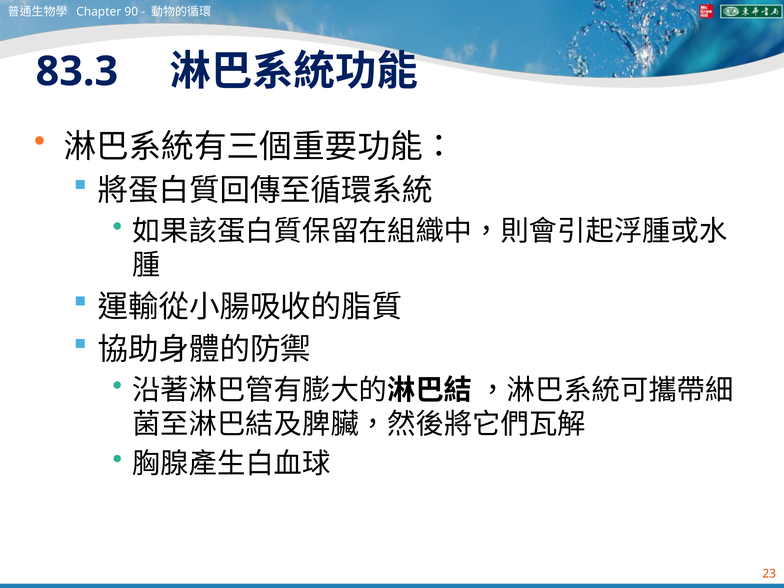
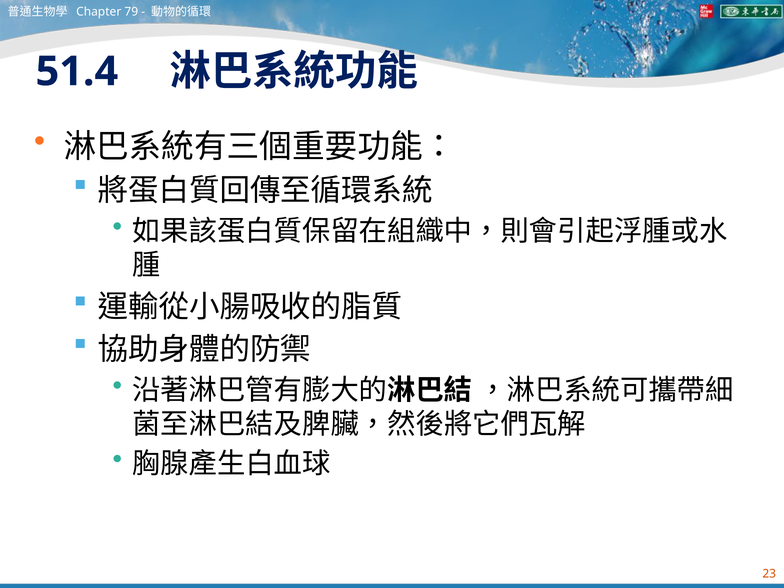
90: 90 -> 79
83.3: 83.3 -> 51.4
